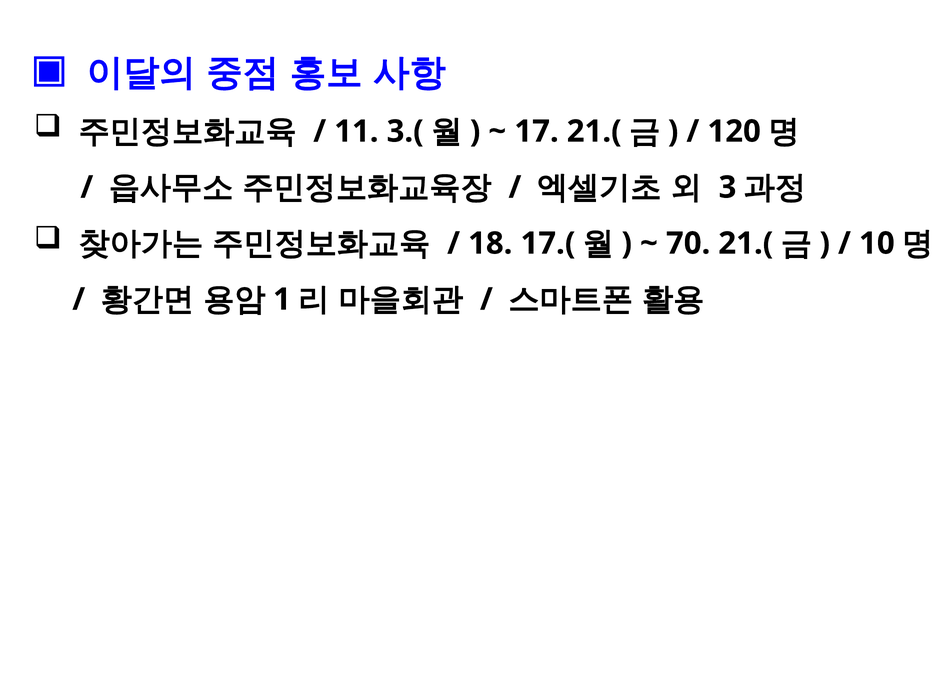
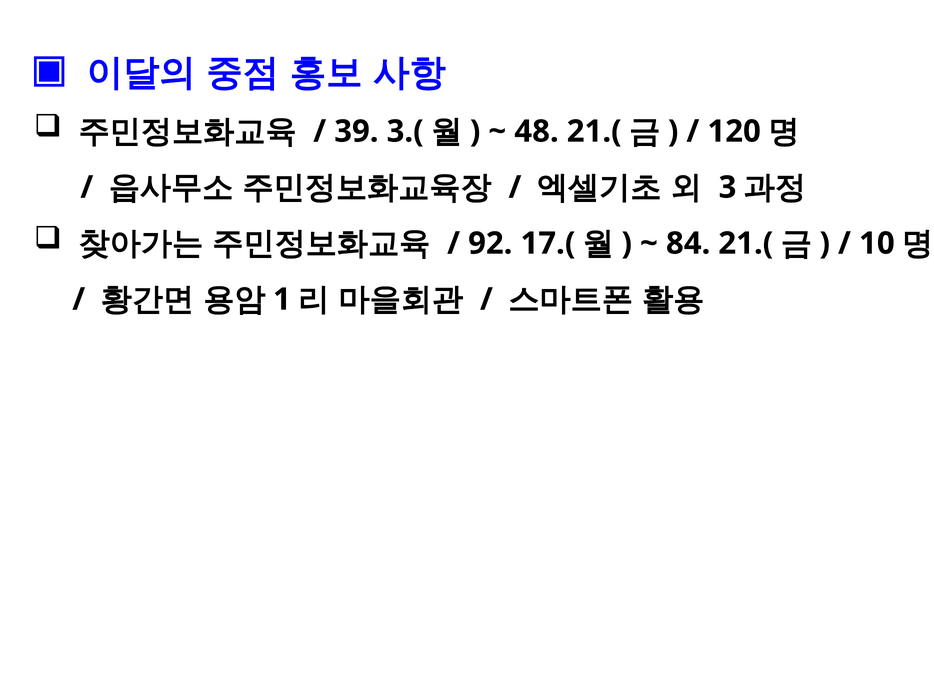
11: 11 -> 39
17: 17 -> 48
18: 18 -> 92
70: 70 -> 84
